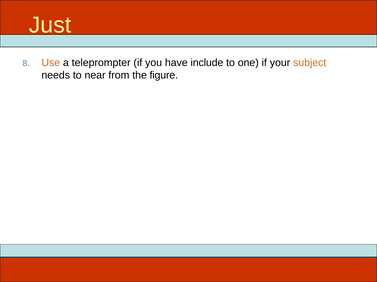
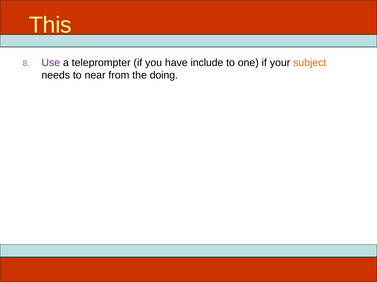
Just: Just -> This
Use colour: orange -> purple
figure: figure -> doing
